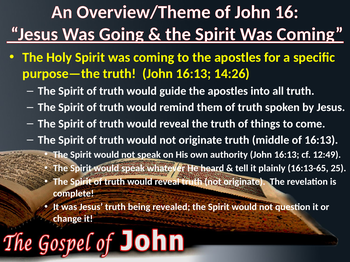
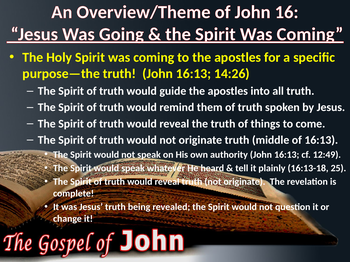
16:13-65: 16:13-65 -> 16:13-18
